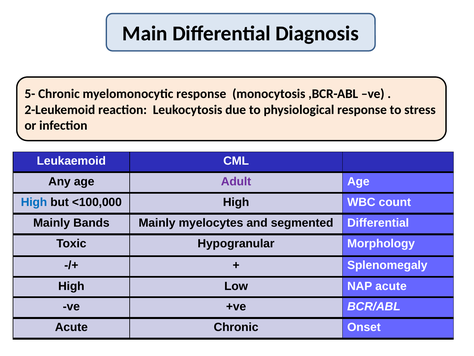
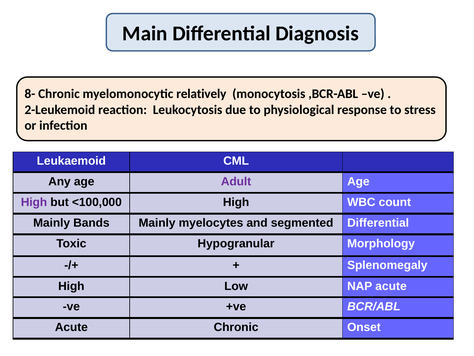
5-: 5- -> 8-
myelomonocytic response: response -> relatively
High at (34, 202) colour: blue -> purple
